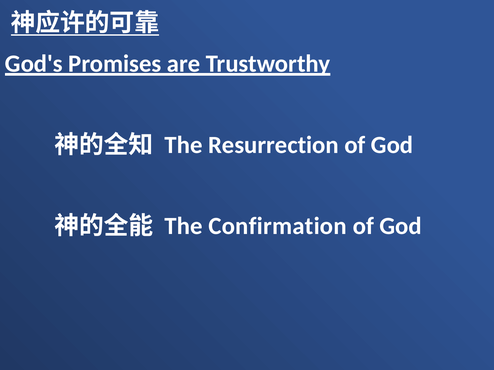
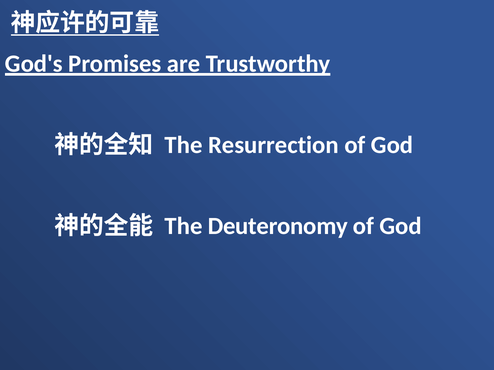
Confirmation: Confirmation -> Deuteronomy
